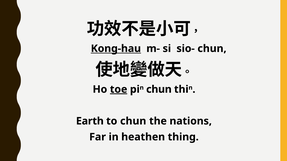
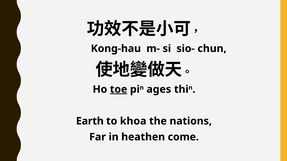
Kong-hau underline: present -> none
chun at (159, 90): chun -> ages
to chun: chun -> khoa
thing: thing -> come
